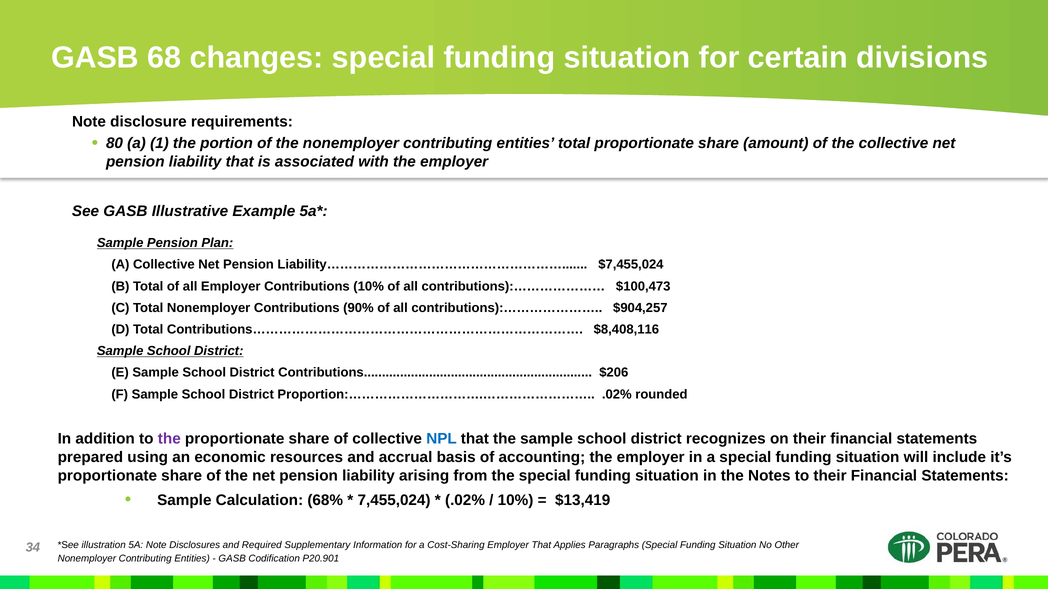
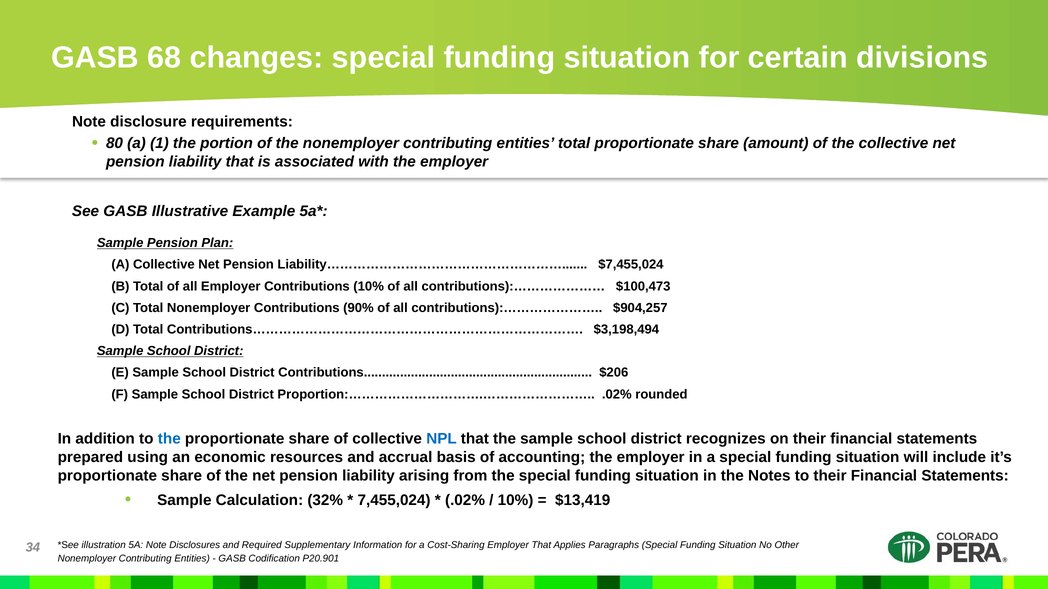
$8,408,116: $8,408,116 -> $3,198,494
the at (169, 439) colour: purple -> blue
68%: 68% -> 32%
